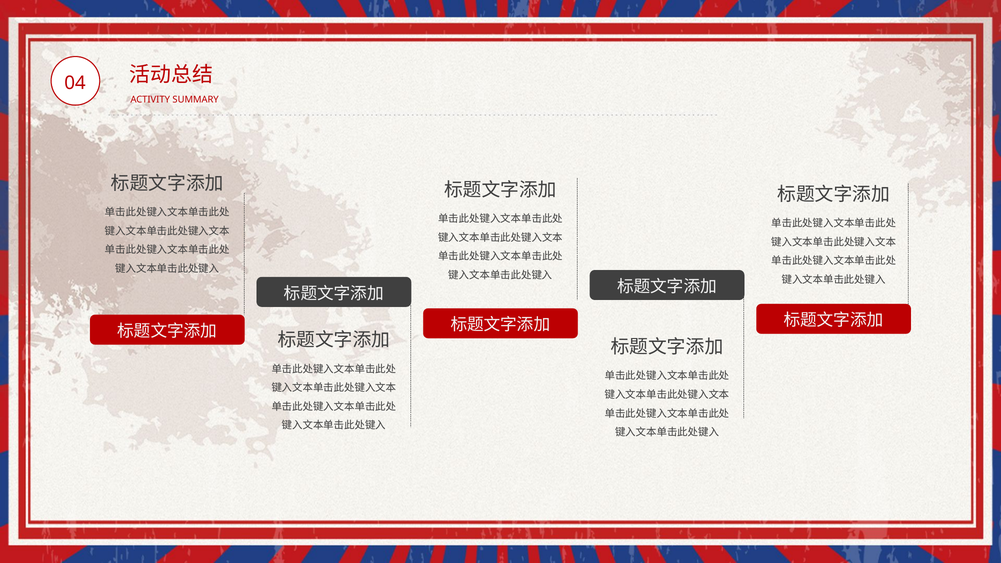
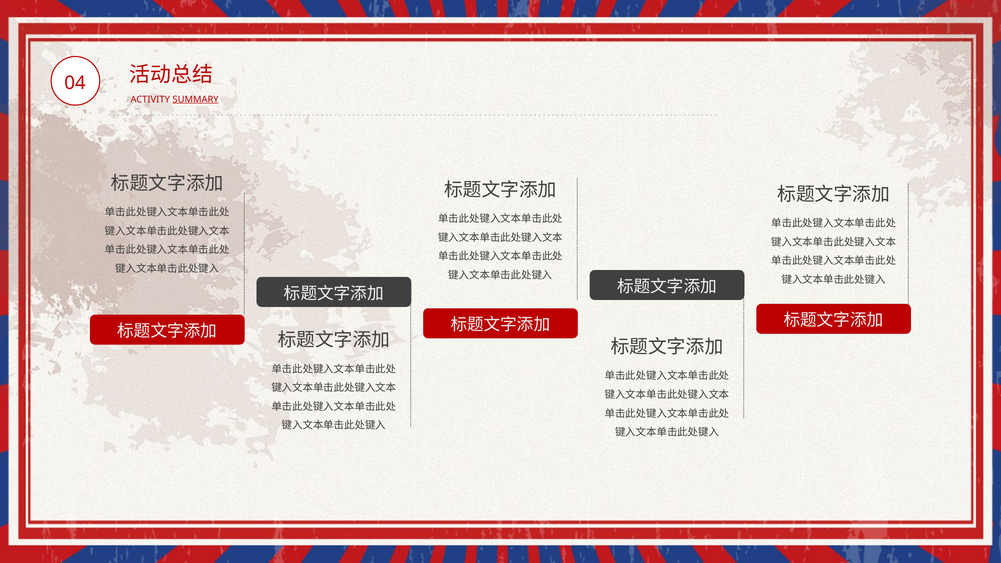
SUMMARY underline: none -> present
